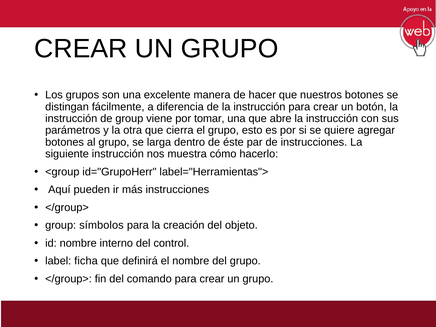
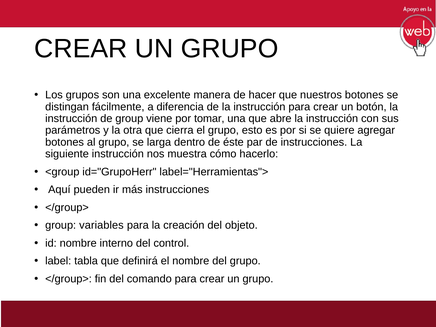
símbolos: símbolos -> variables
ficha: ficha -> tabla
